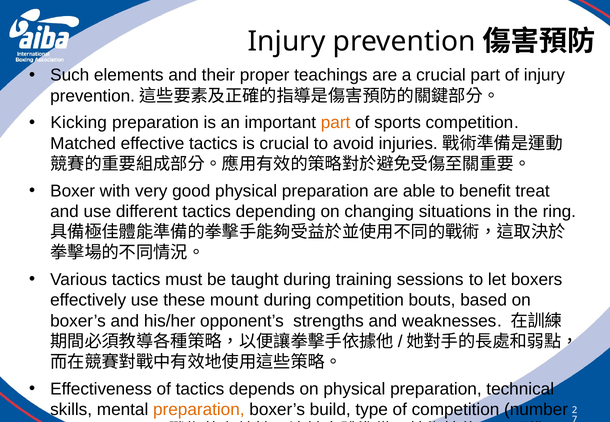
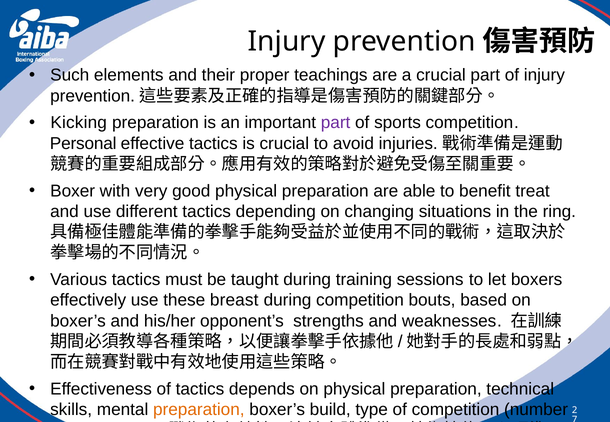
part at (336, 123) colour: orange -> purple
Matched: Matched -> Personal
mount: mount -> breast
